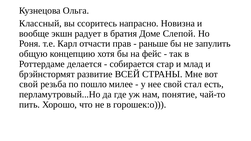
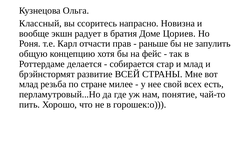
Слепой: Слепой -> Цориев
свой at (29, 84): свой -> млад
пошло: пошло -> стране
стал: стал -> всех
